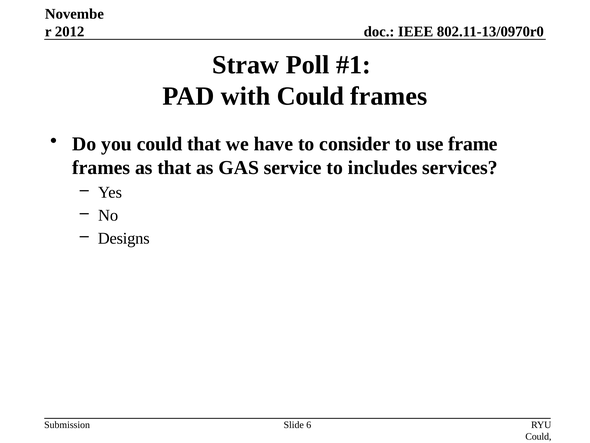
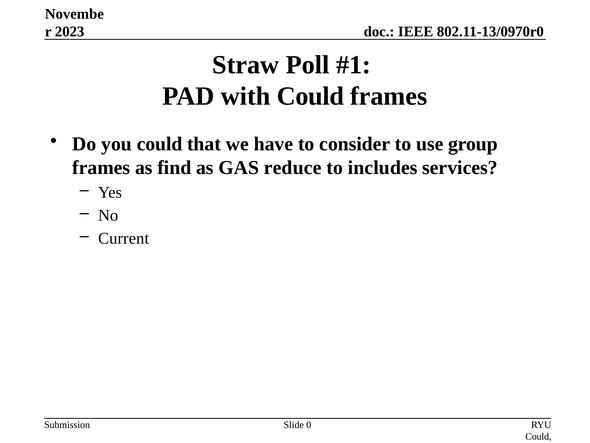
2012: 2012 -> 2023
frame: frame -> group
as that: that -> find
service: service -> reduce
Designs: Designs -> Current
6: 6 -> 0
